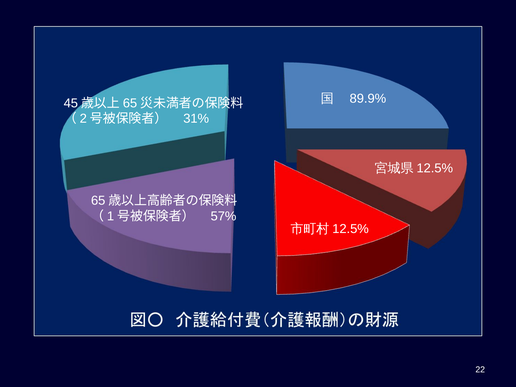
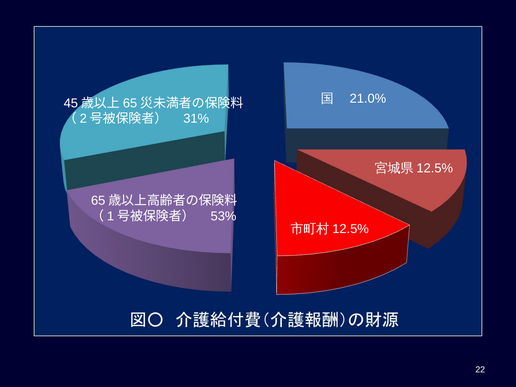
89.9%: 89.9% -> 21.0%
57%: 57% -> 53%
